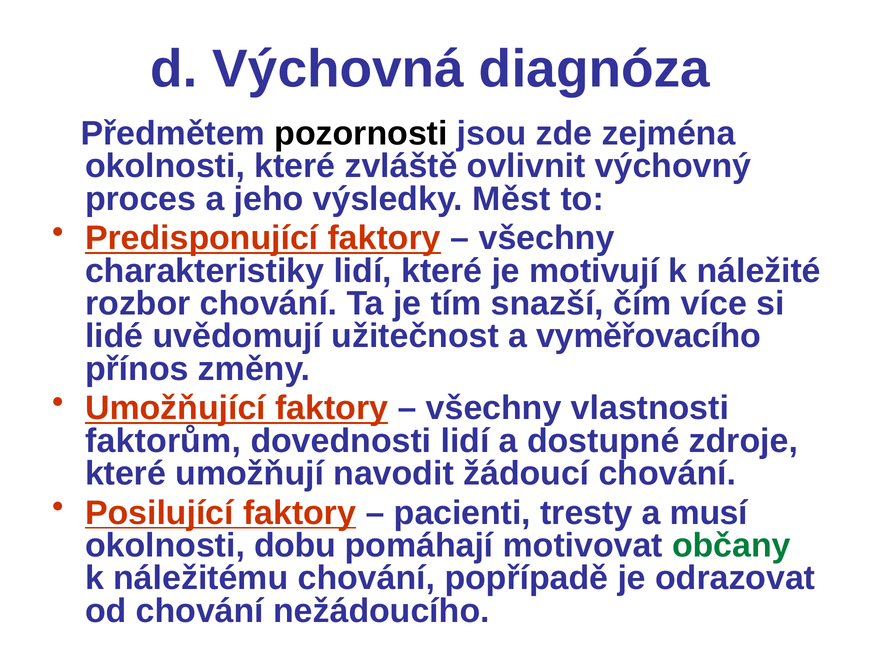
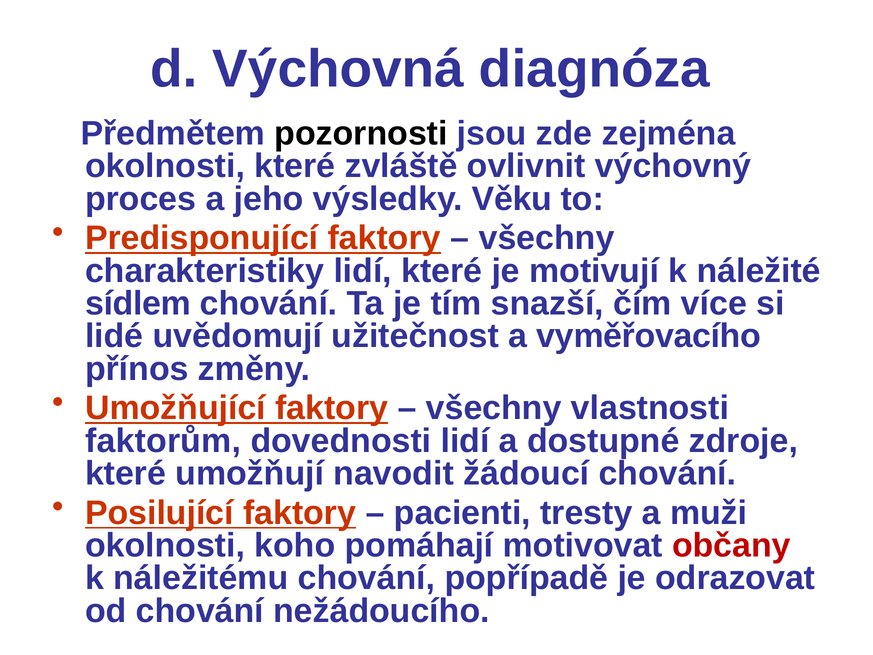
Měst: Měst -> Věku
rozbor: rozbor -> sídlem
musí: musí -> muži
dobu: dobu -> koho
občany colour: green -> red
